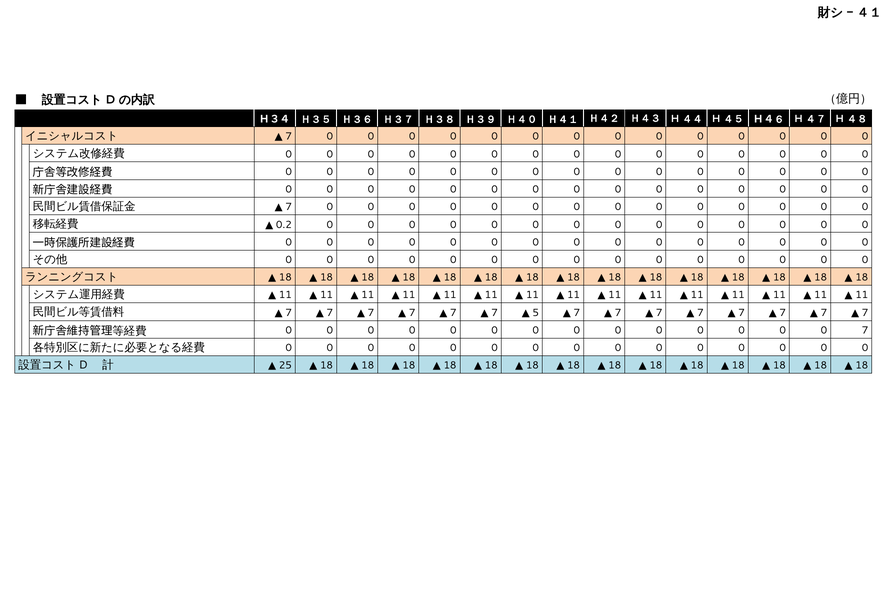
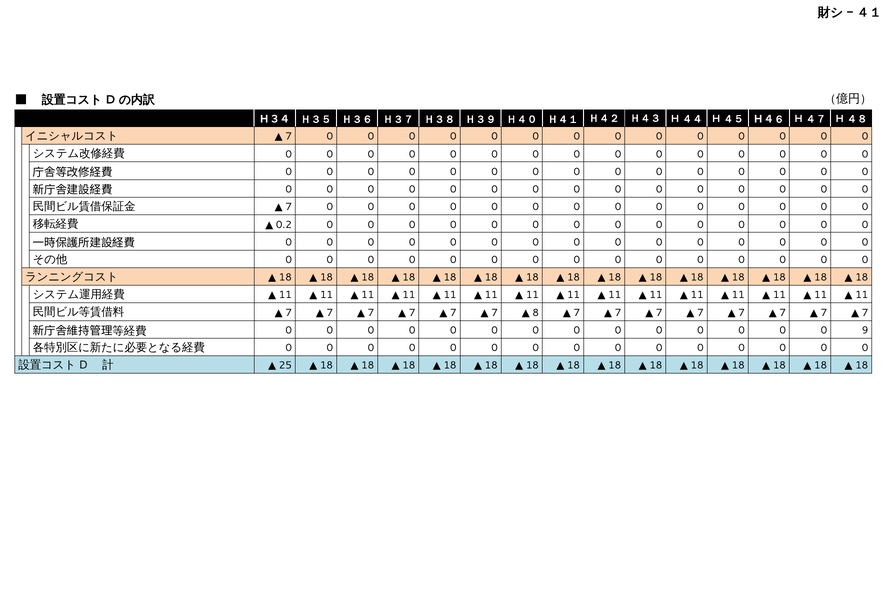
5: 5 -> 8
0 7: 7 -> 9
